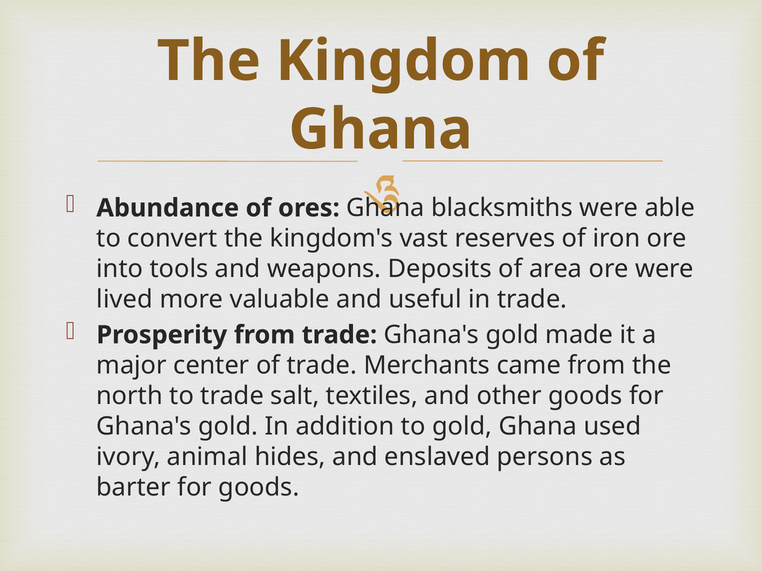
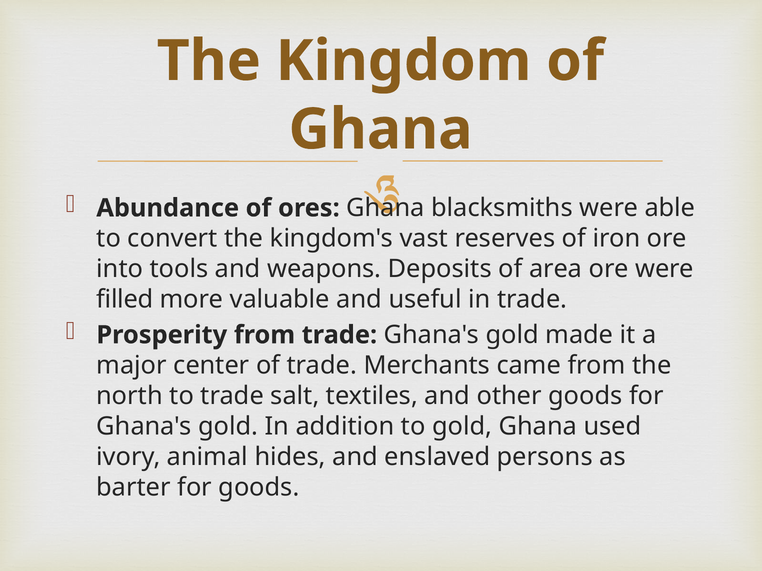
lived: lived -> filled
